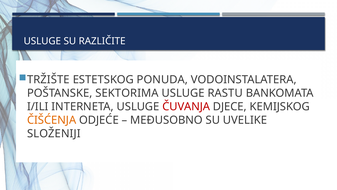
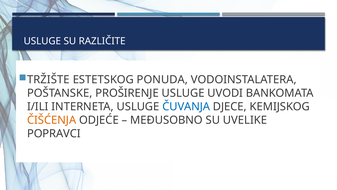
SEKTORIMA: SEKTORIMA -> PROŠIRENJE
RASTU: RASTU -> UVODI
ČUVANJA colour: red -> blue
SLOŽENIJI: SLOŽENIJI -> POPRAVCI
